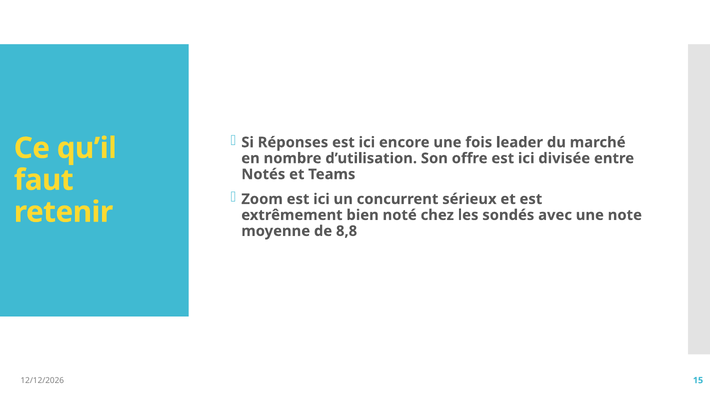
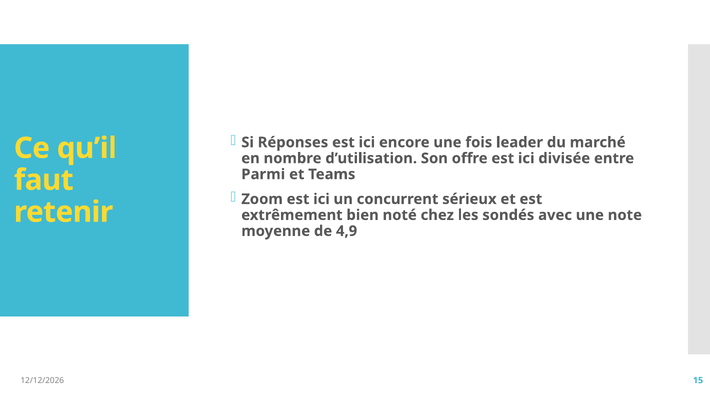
Notés: Notés -> Parmi
8,8: 8,8 -> 4,9
